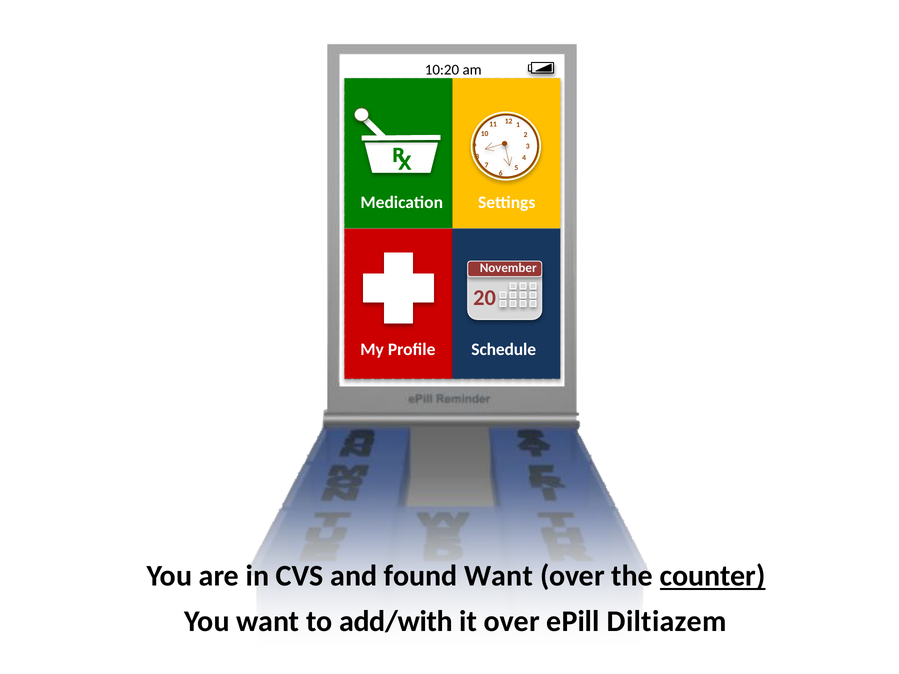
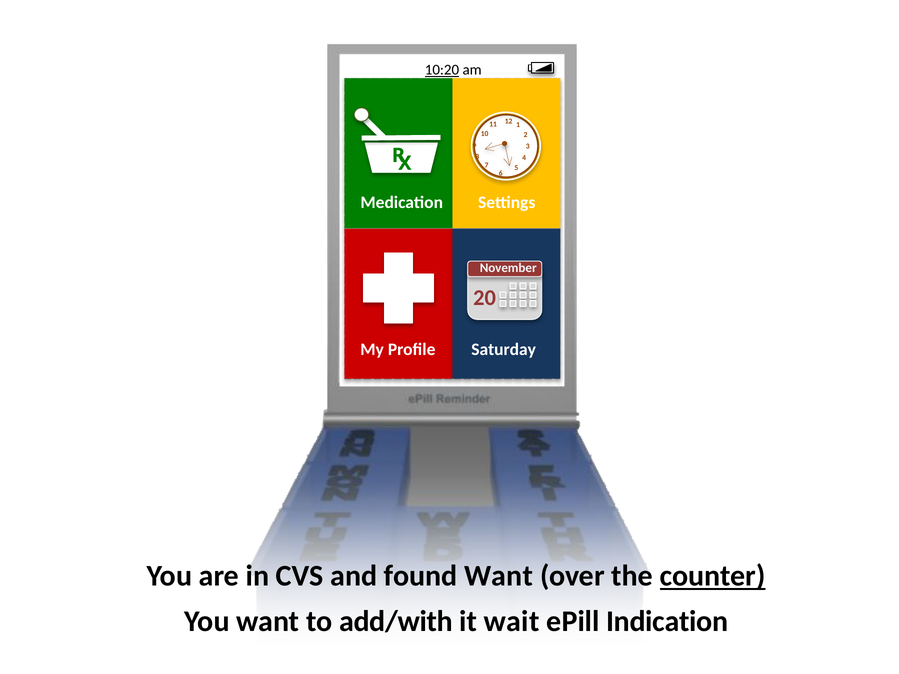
10:20 underline: none -> present
Schedule: Schedule -> Saturday
it over: over -> wait
Diltiazem: Diltiazem -> Indication
